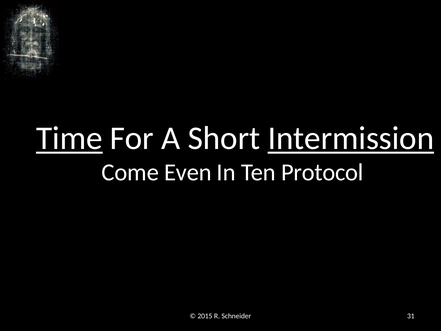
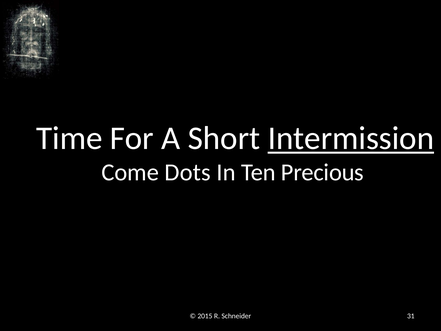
Time underline: present -> none
Even: Even -> Dots
Protocol: Protocol -> Precious
